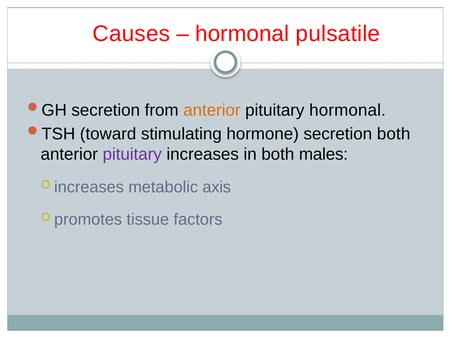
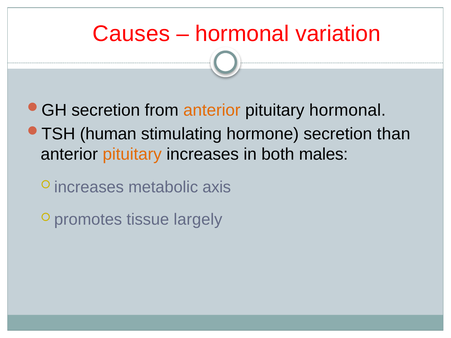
pulsatile: pulsatile -> variation
toward: toward -> human
secretion both: both -> than
pituitary at (132, 154) colour: purple -> orange
factors: factors -> largely
